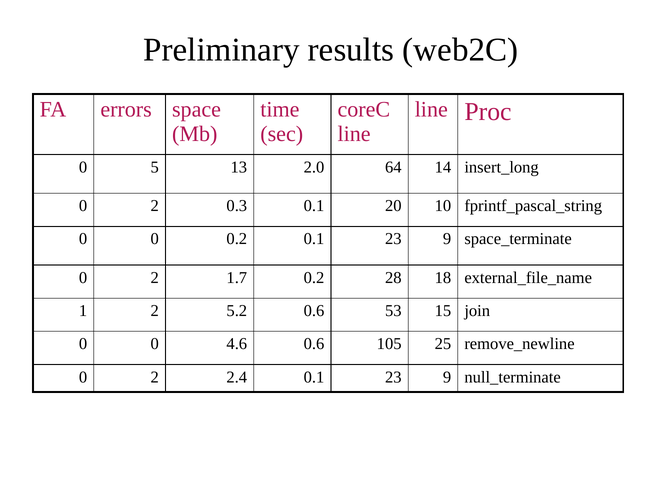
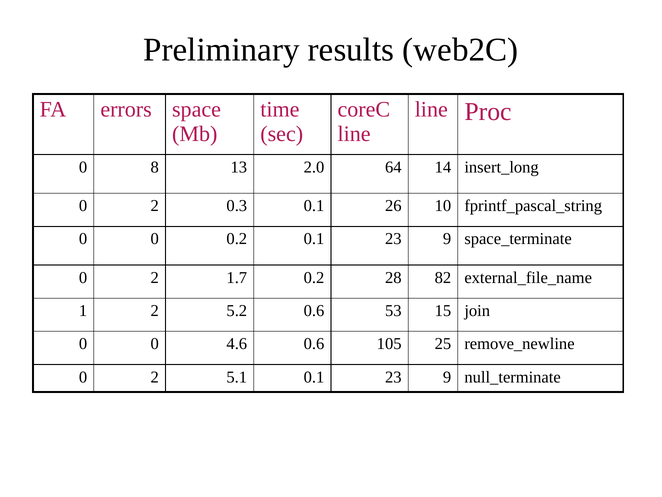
5: 5 -> 8
20: 20 -> 26
18: 18 -> 82
2.4: 2.4 -> 5.1
